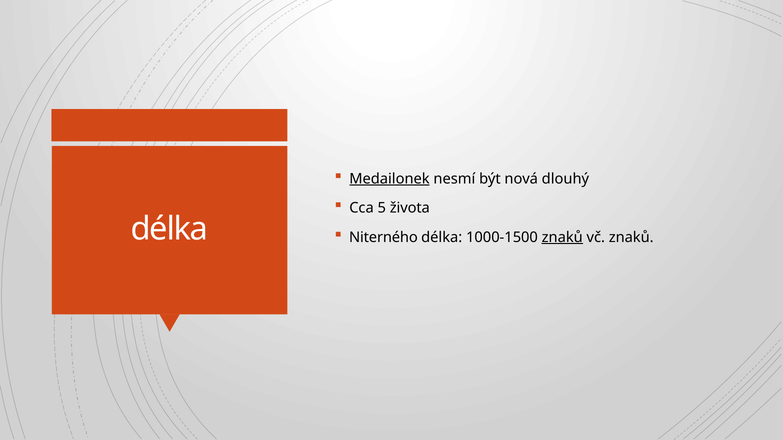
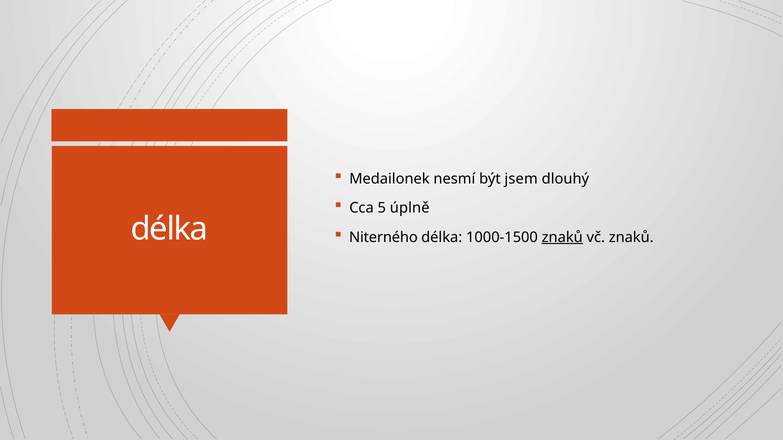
Medailonek underline: present -> none
nová: nová -> jsem
života: života -> úplně
